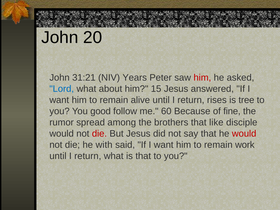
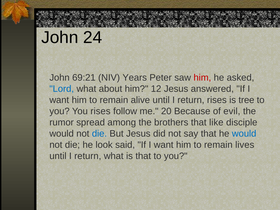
20: 20 -> 24
31:21: 31:21 -> 69:21
15: 15 -> 12
You good: good -> rises
60: 60 -> 20
fine: fine -> evil
die at (99, 134) colour: red -> blue
would at (244, 134) colour: red -> blue
with: with -> look
work: work -> lives
